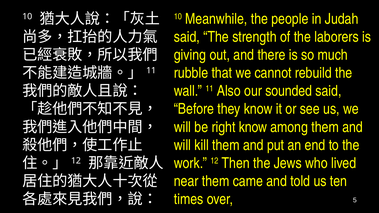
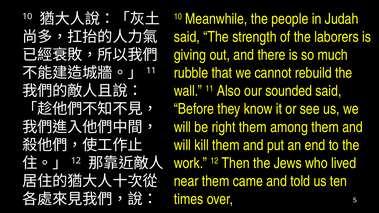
right know: know -> them
